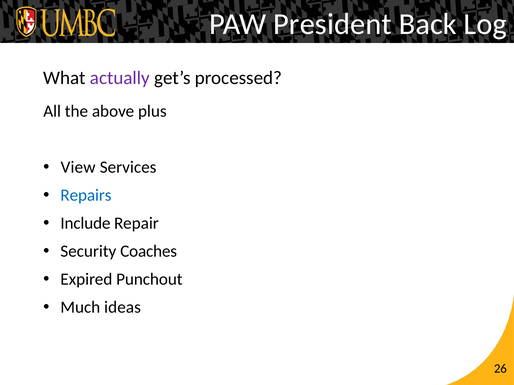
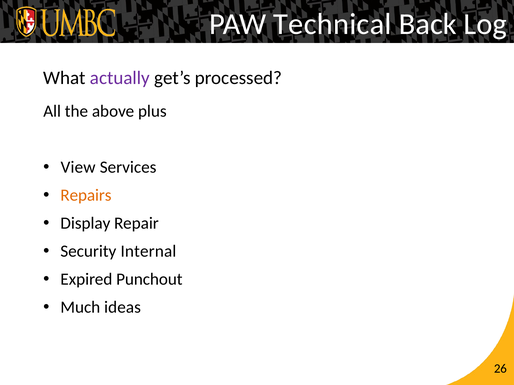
President: President -> Technical
Repairs colour: blue -> orange
Include: Include -> Display
Coaches: Coaches -> Internal
